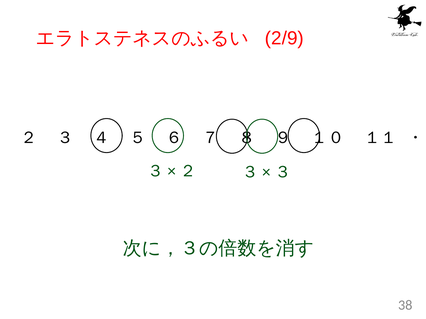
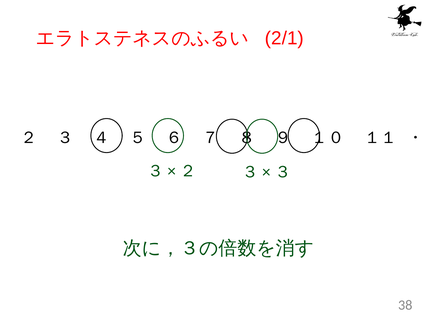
2/9: 2/9 -> 2/1
